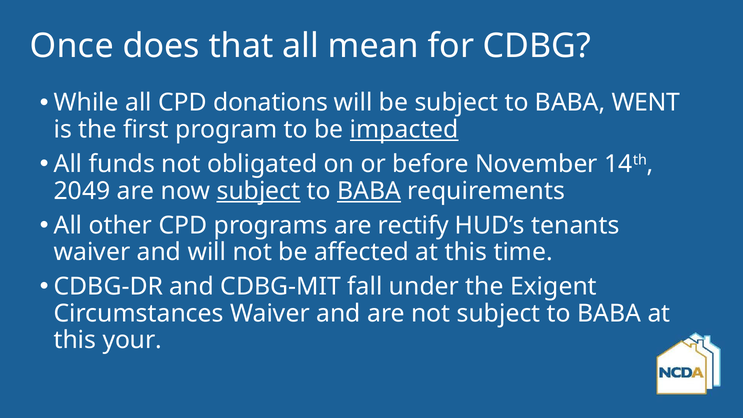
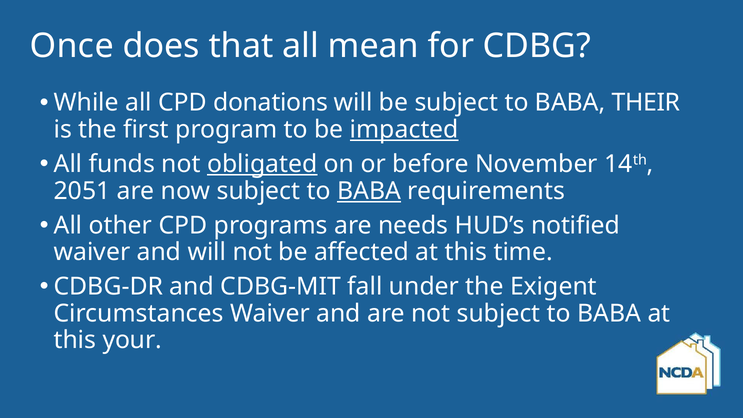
WENT: WENT -> THEIR
obligated underline: none -> present
2049: 2049 -> 2051
subject at (258, 191) underline: present -> none
rectify: rectify -> needs
tenants: tenants -> notified
